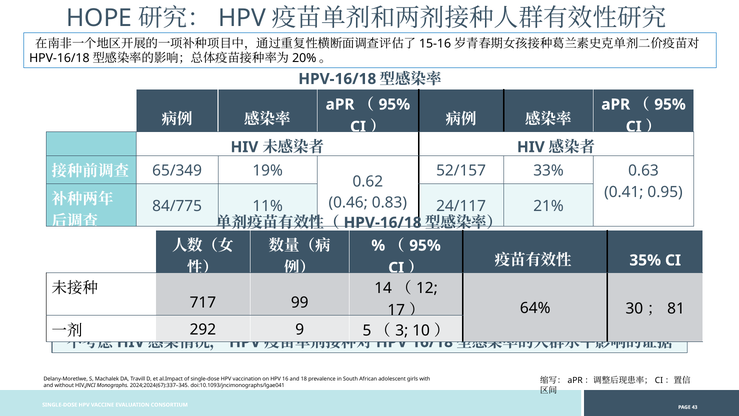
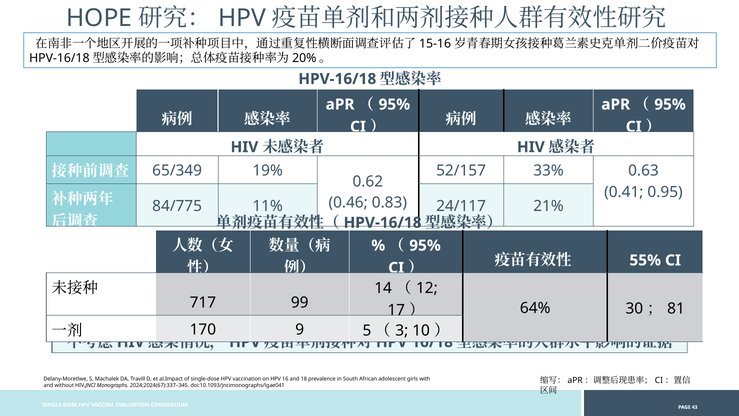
35%: 35% -> 55%
292: 292 -> 170
